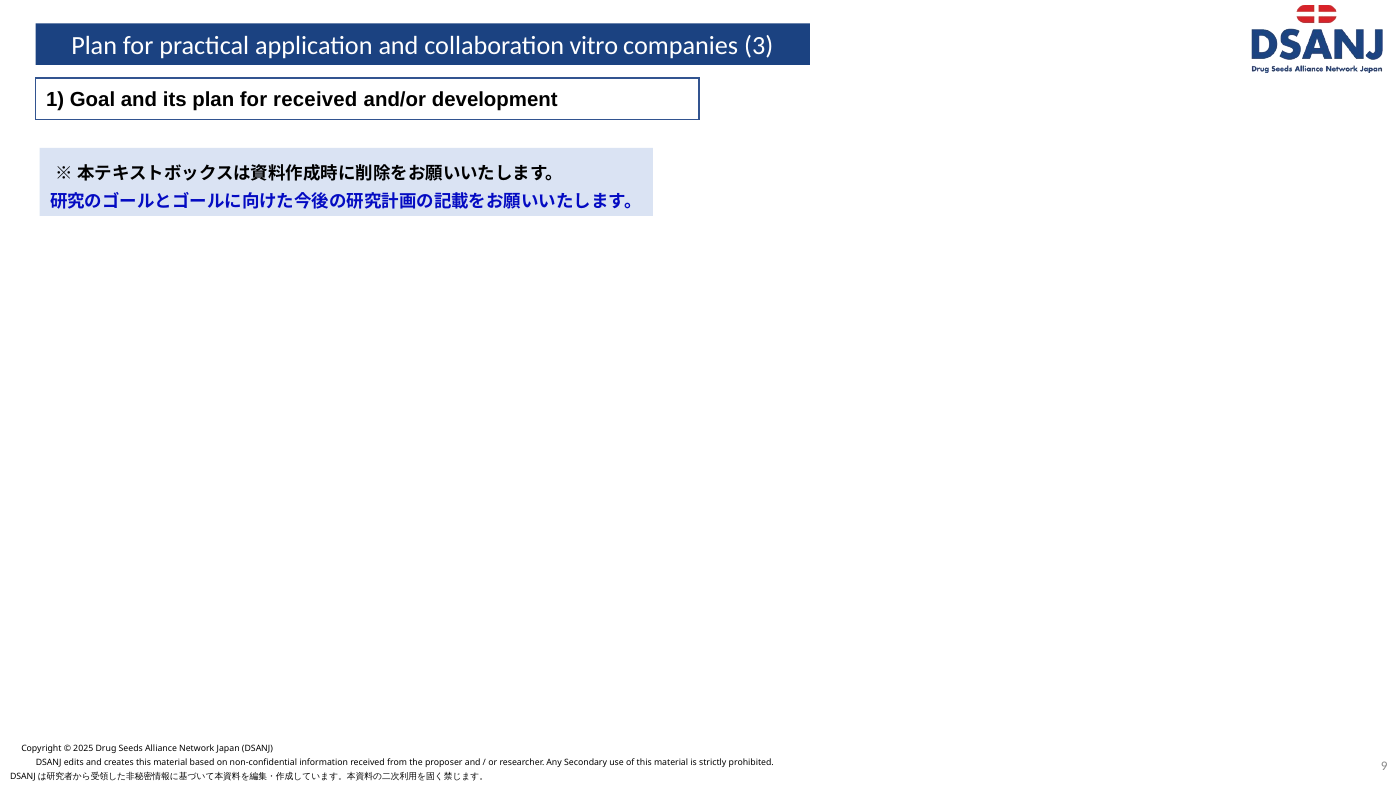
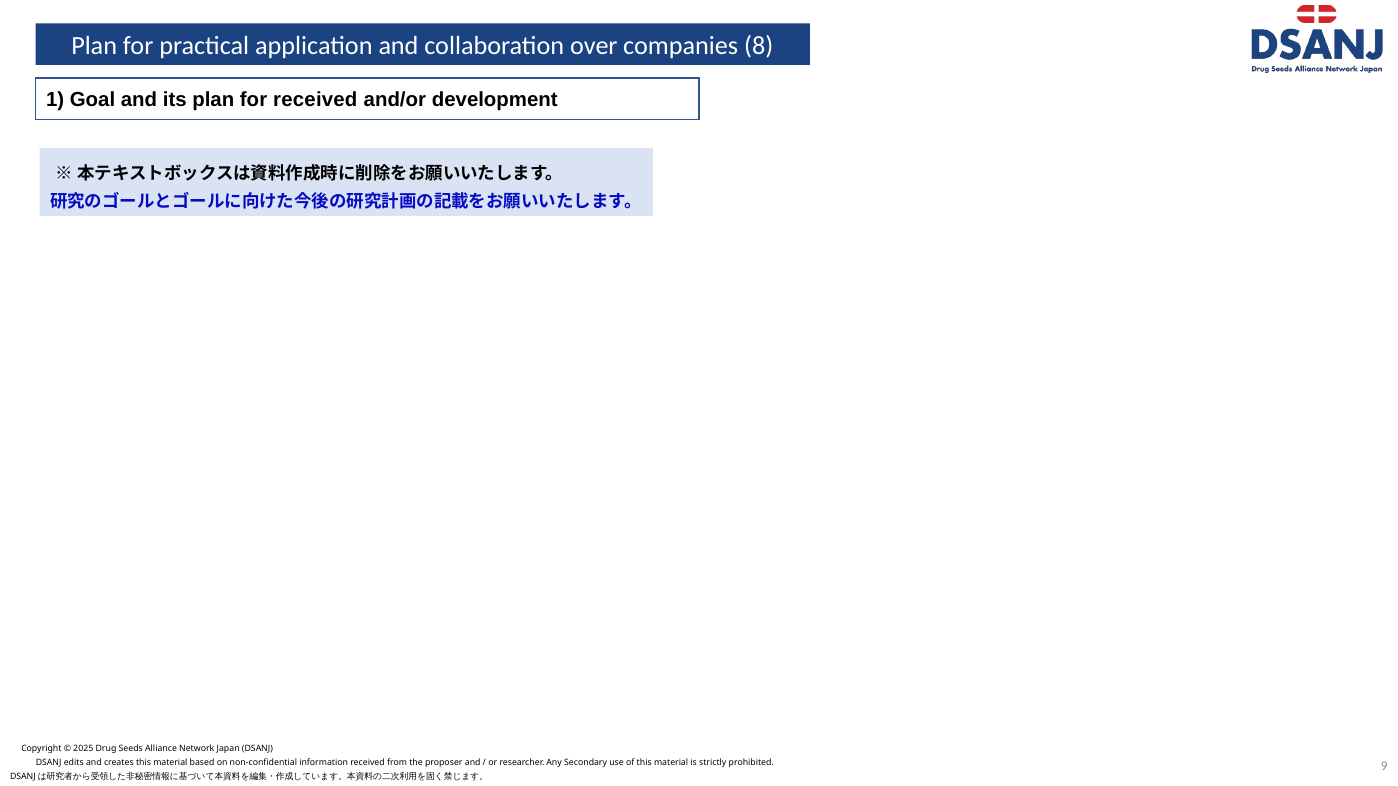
vitro: vitro -> over
3: 3 -> 8
